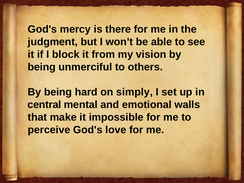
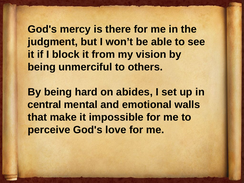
simply: simply -> abides
